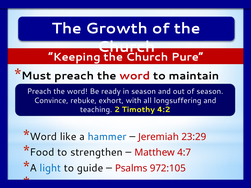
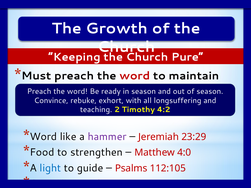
hammer colour: blue -> purple
4:7: 4:7 -> 4:0
972:105: 972:105 -> 112:105
